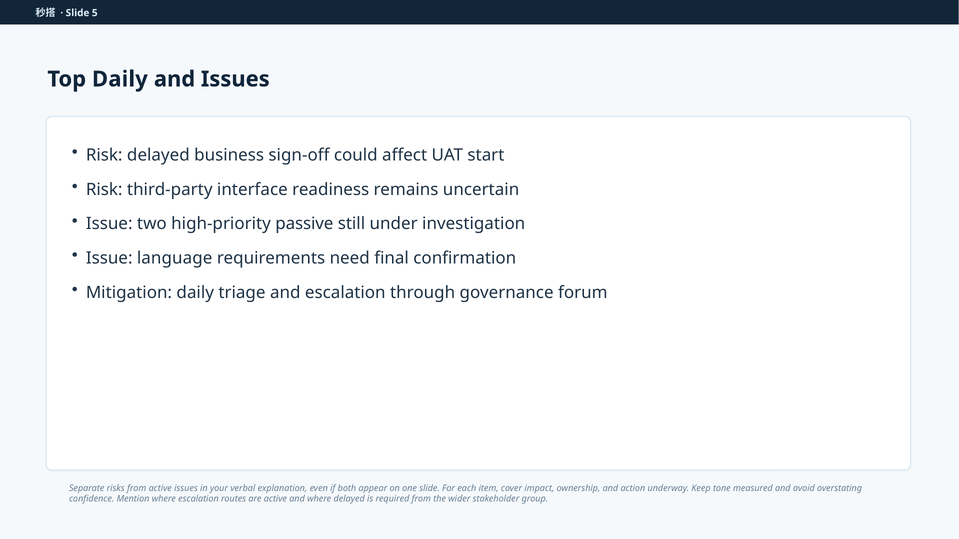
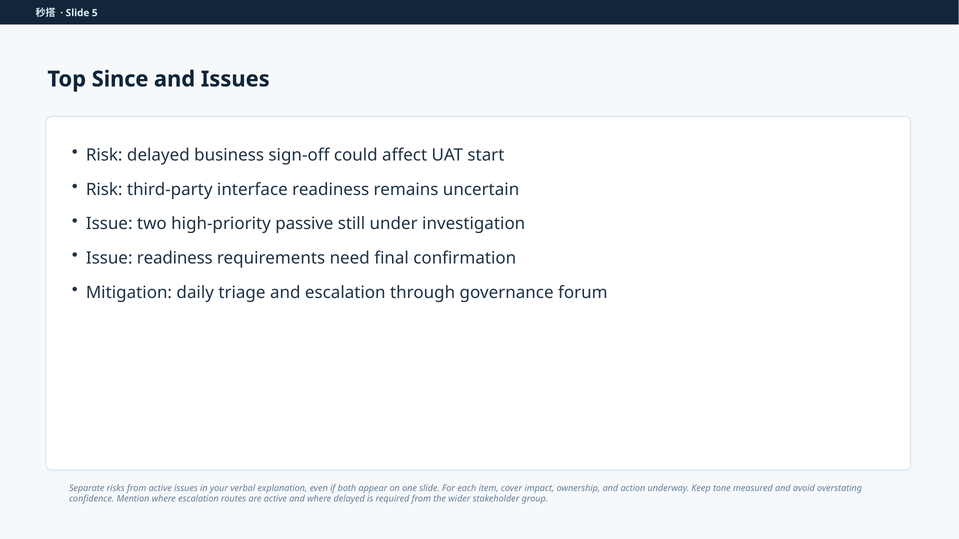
Top Daily: Daily -> Since
Issue language: language -> readiness
